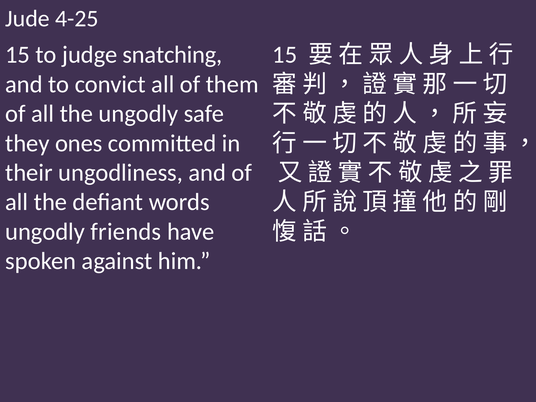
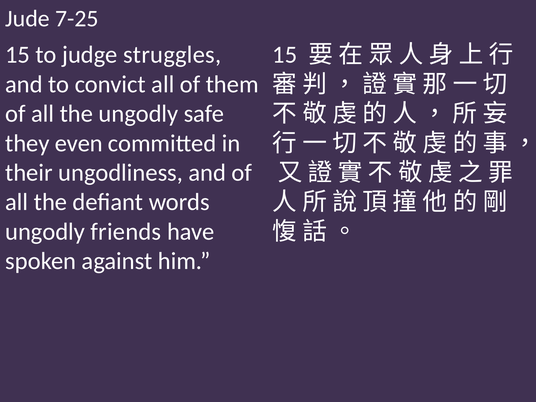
4-25: 4-25 -> 7-25
snatching: snatching -> struggles
ones: ones -> even
